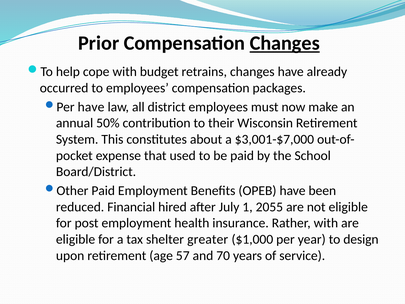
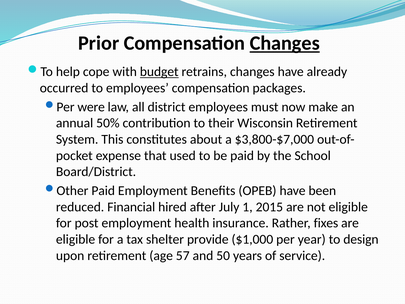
budget underline: none -> present
have at (91, 107): have -> were
$3,001-$7,000: $3,001-$7,000 -> $3,800-$7,000
2055: 2055 -> 2015
Rather with: with -> fixes
greater: greater -> provide
70: 70 -> 50
